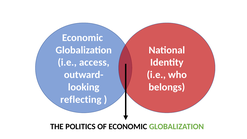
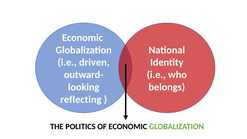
access: access -> driven
